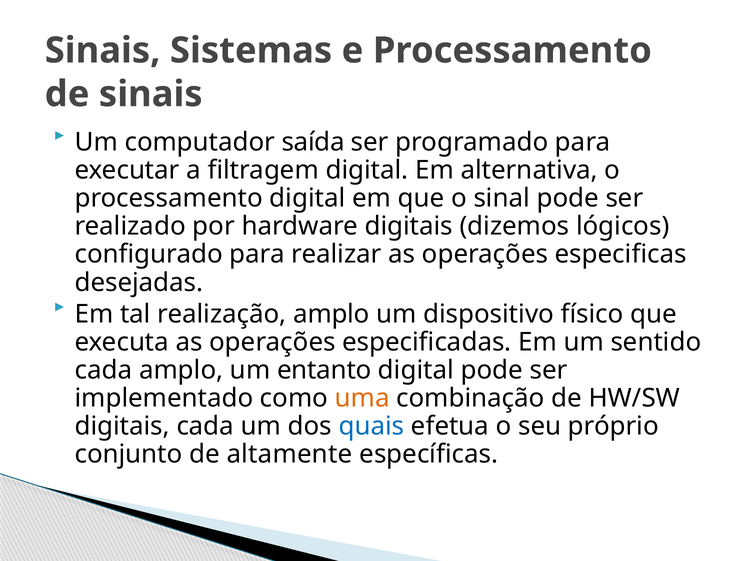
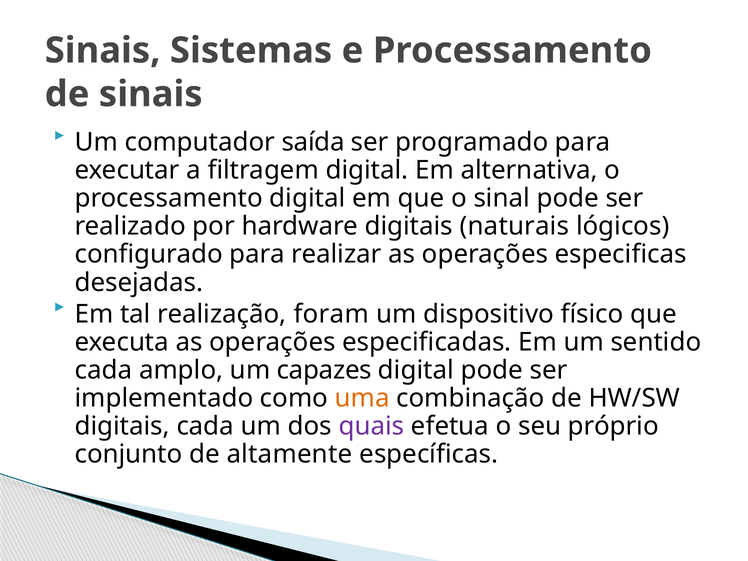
dizemos: dizemos -> naturais
realização amplo: amplo -> foram
entanto: entanto -> capazes
quais colour: blue -> purple
